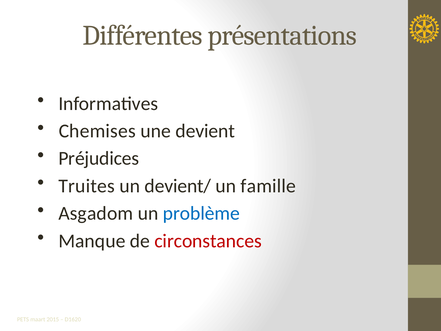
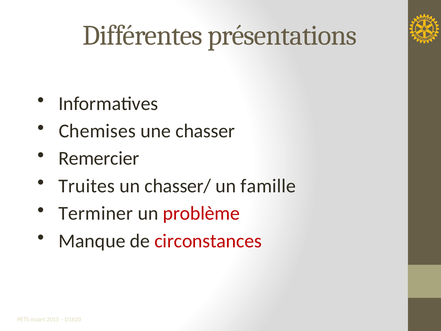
devient: devient -> chasser
Préjudices: Préjudices -> Remercier
devient/: devient/ -> chasser/
Asgadom: Asgadom -> Terminer
problème colour: blue -> red
